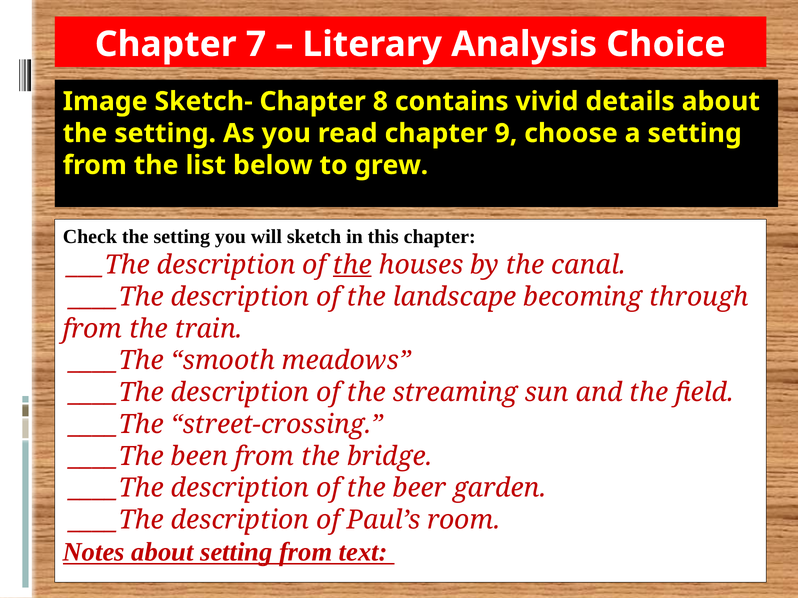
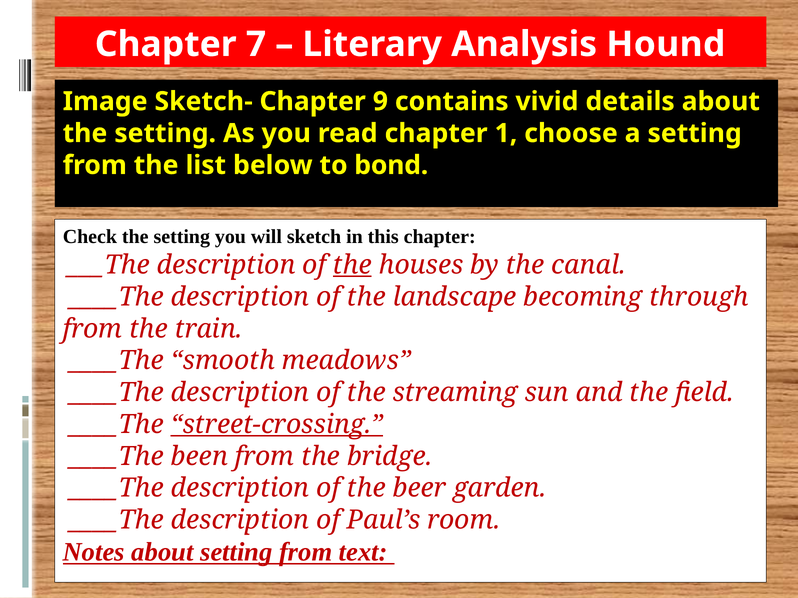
Choice: Choice -> Hound
8: 8 -> 9
9: 9 -> 1
grew: grew -> bond
street-crossing underline: none -> present
